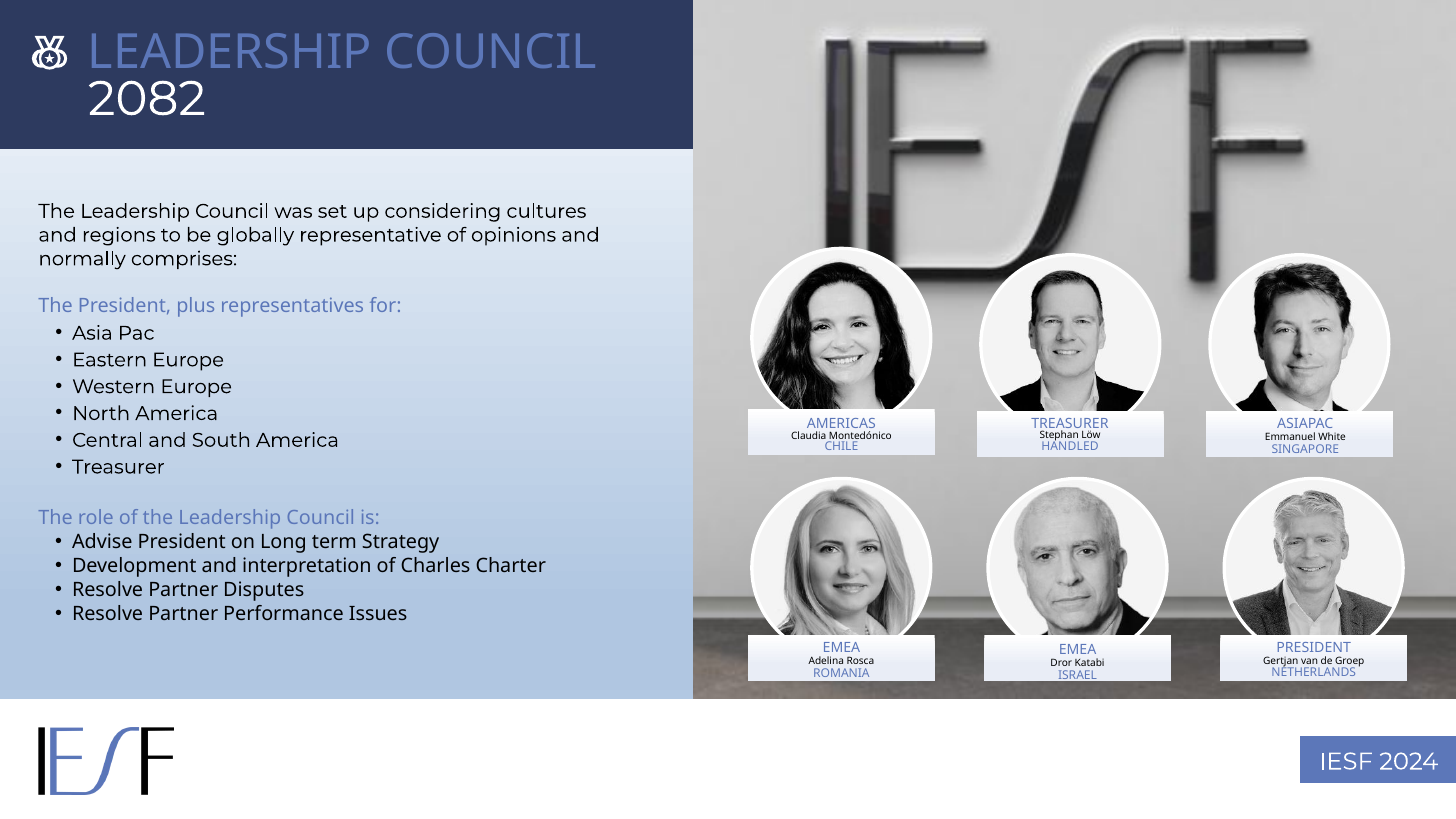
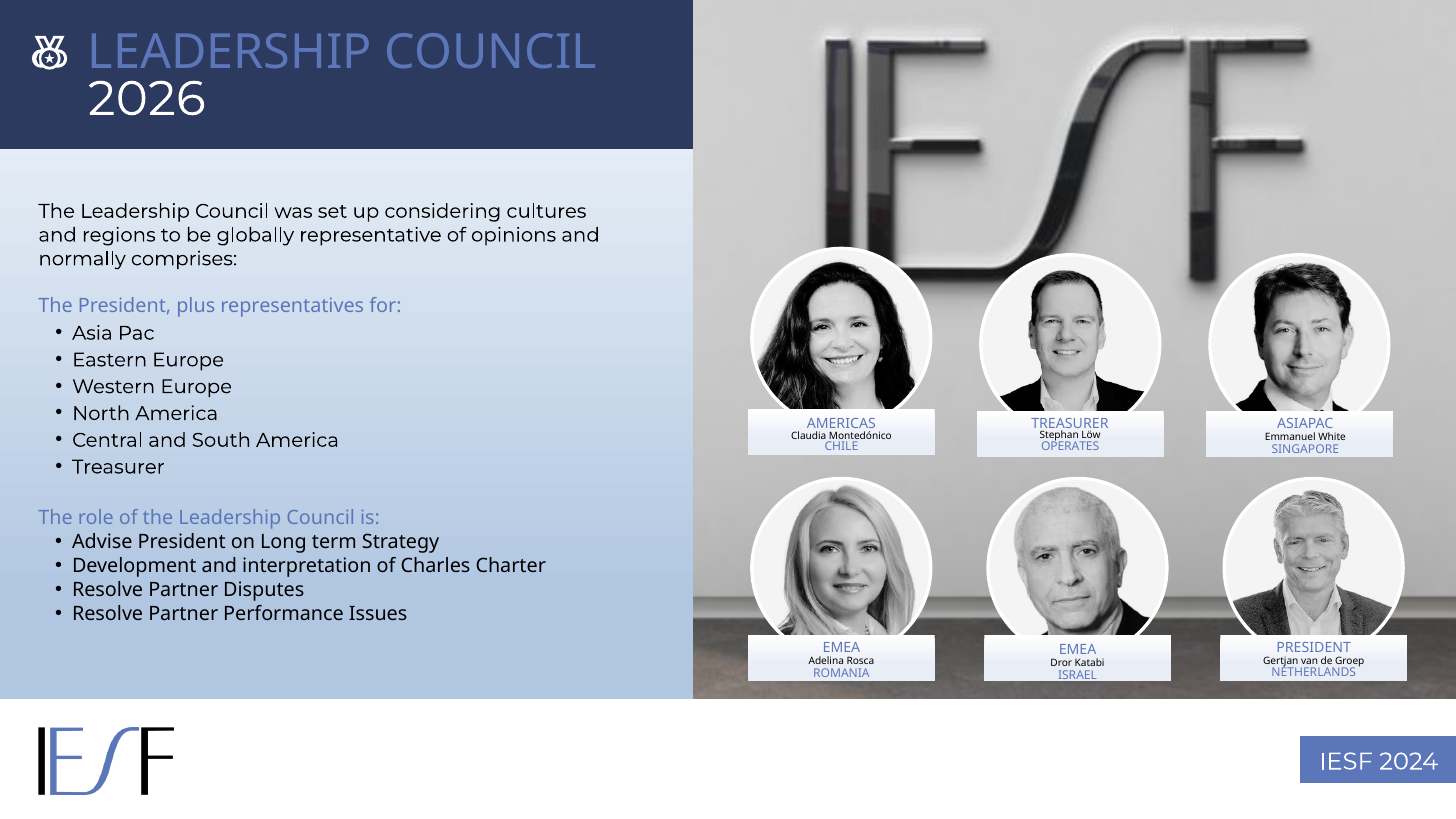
2082: 2082 -> 2026
HANDLED: HANDLED -> OPERATES
